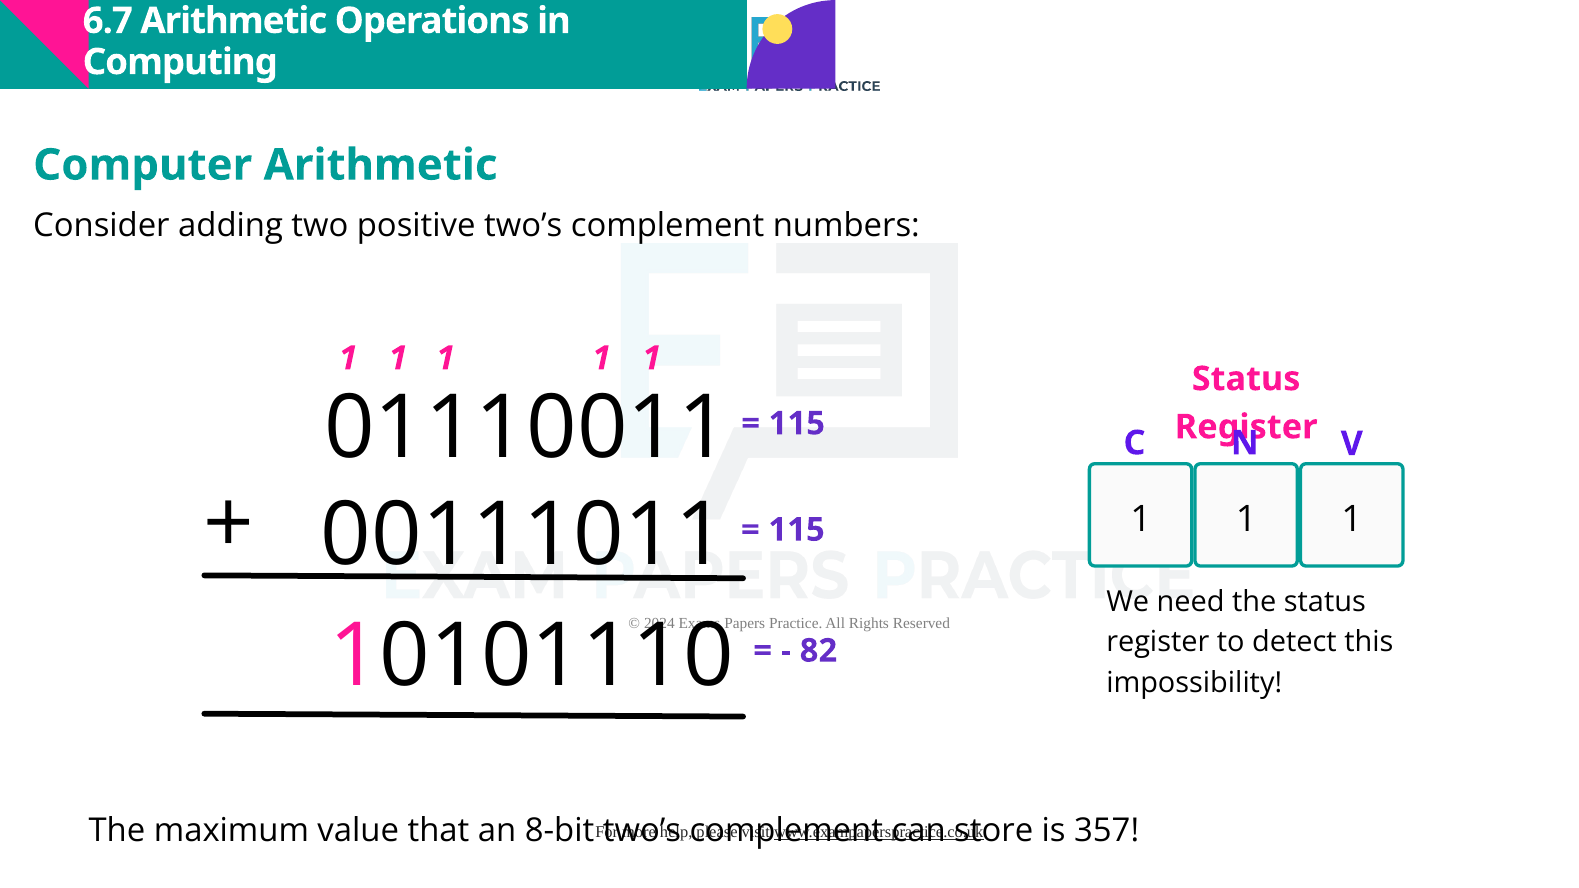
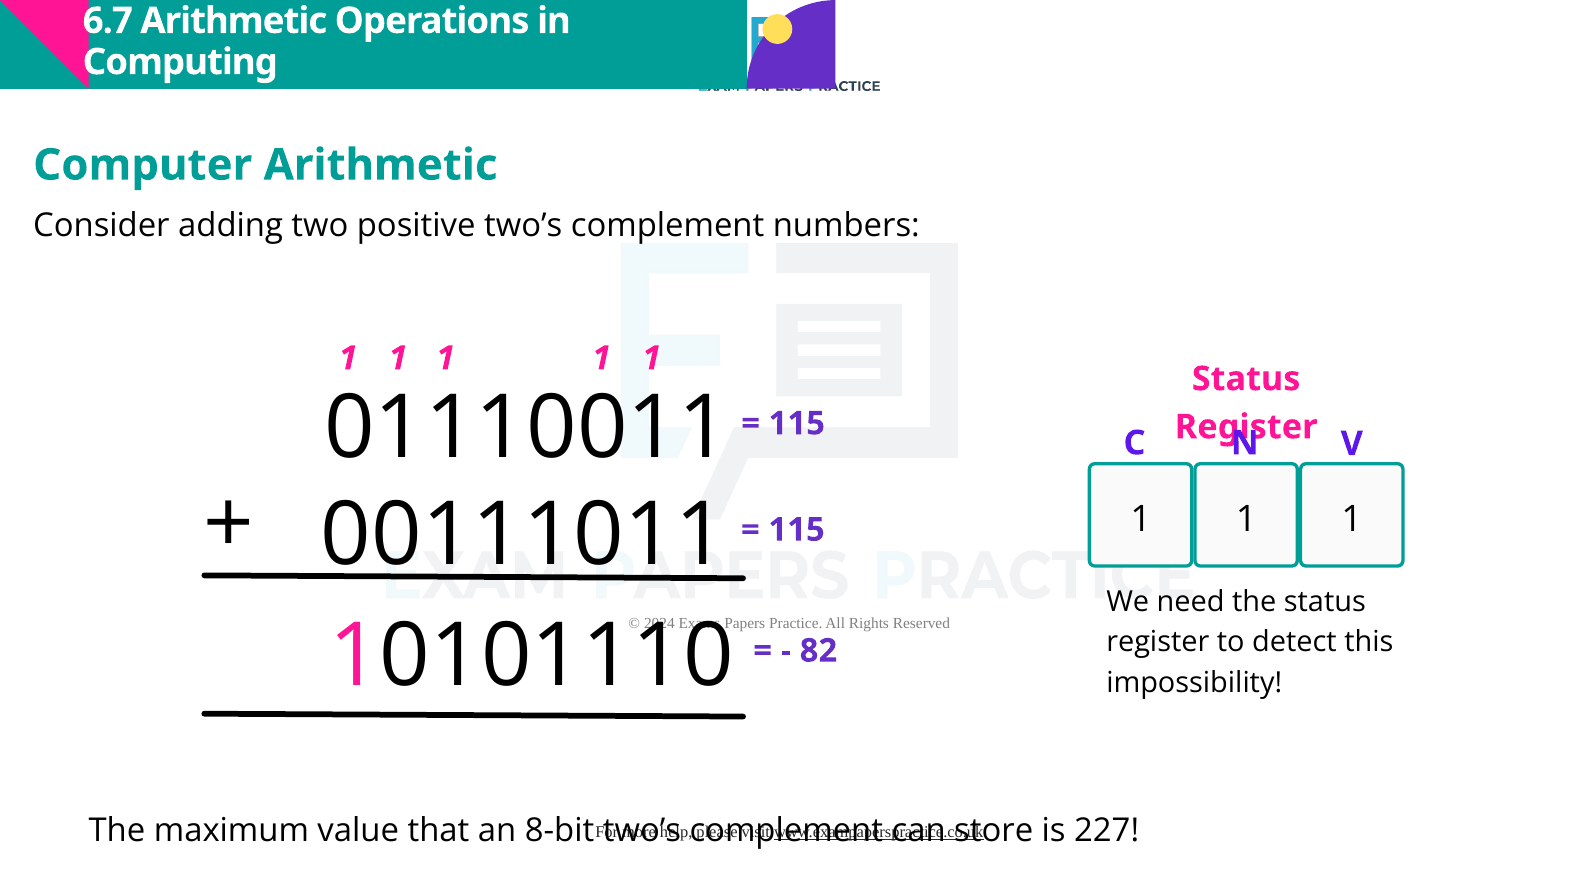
357: 357 -> 227
